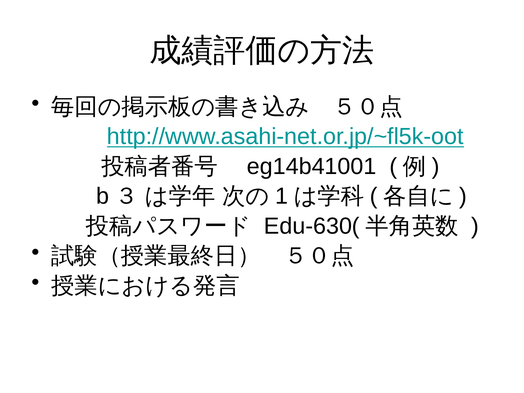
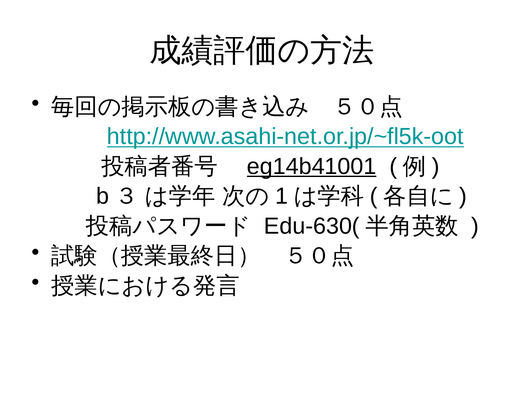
eg14b41001 underline: none -> present
